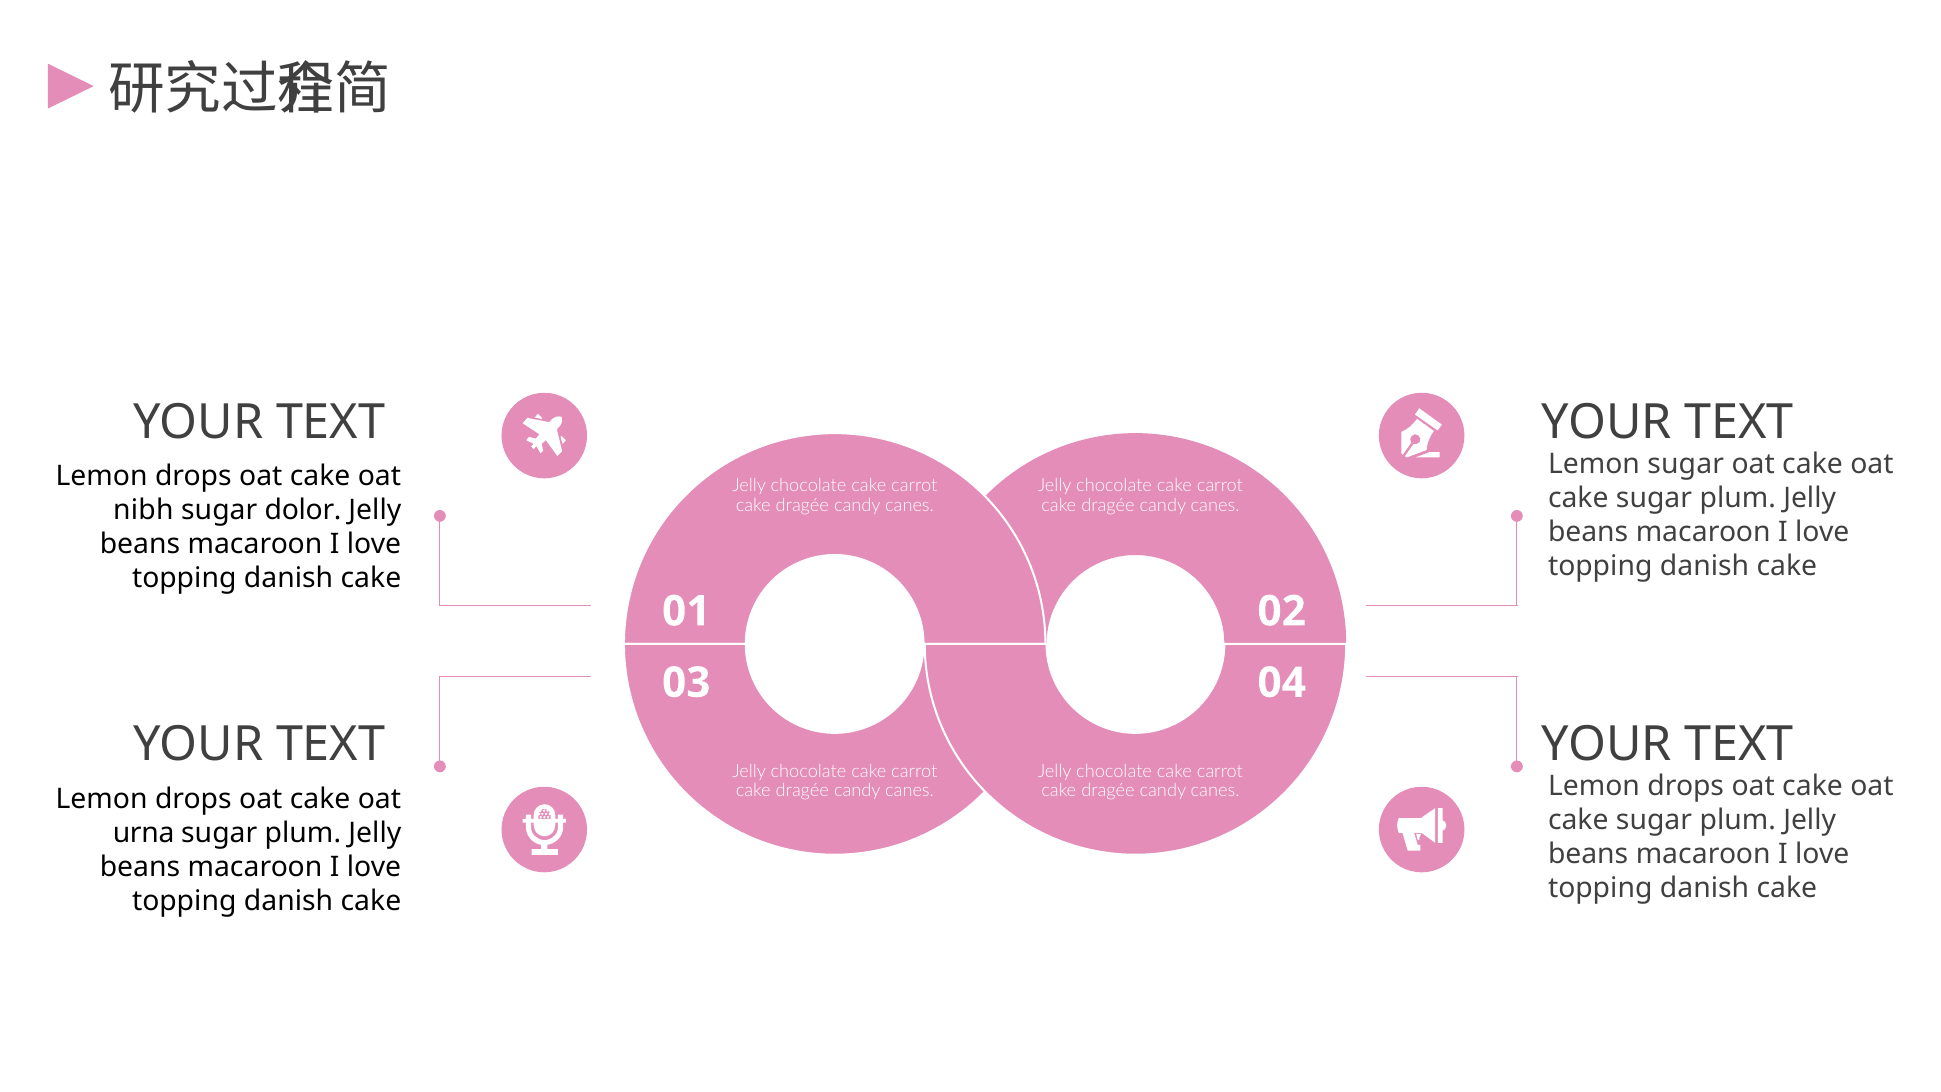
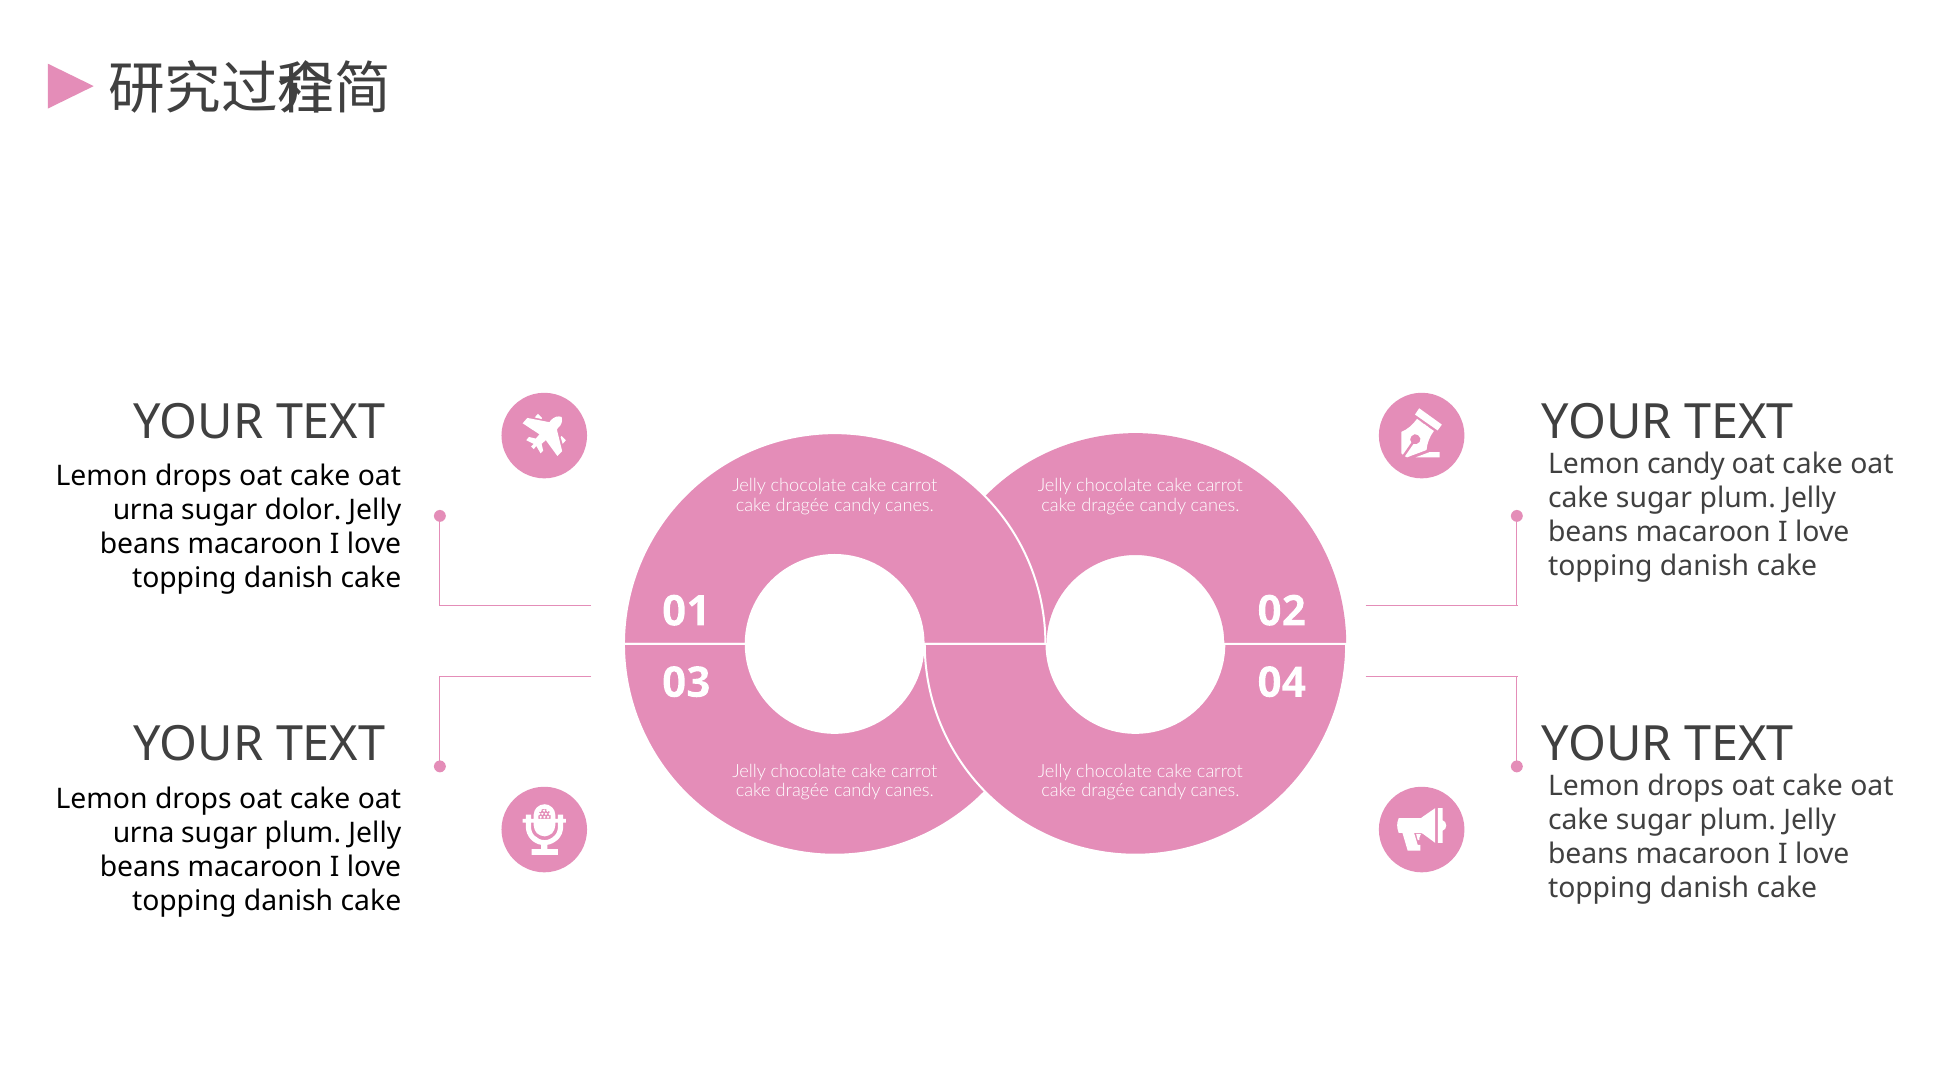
Lemon sugar: sugar -> candy
nibh at (143, 510): nibh -> urna
